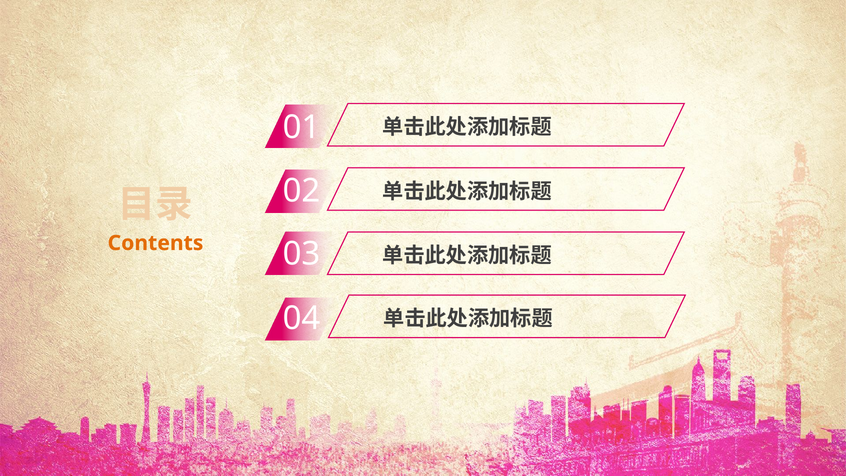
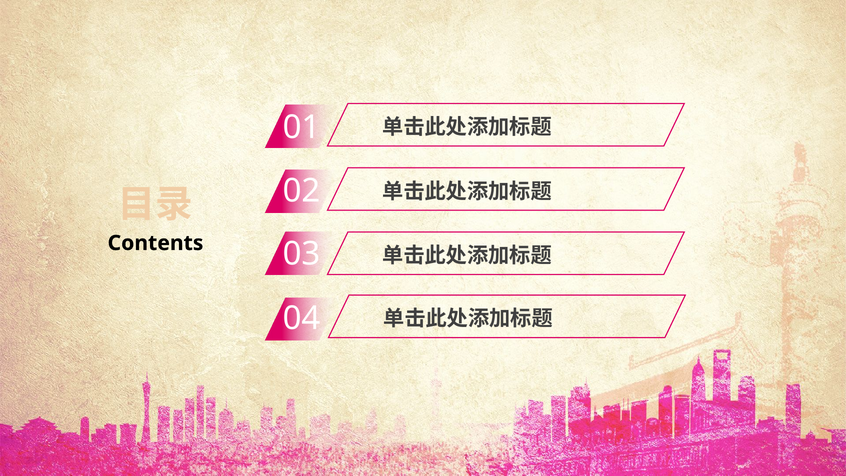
Contents colour: orange -> black
